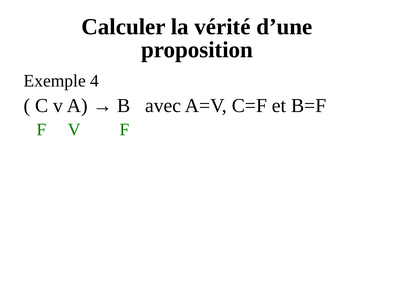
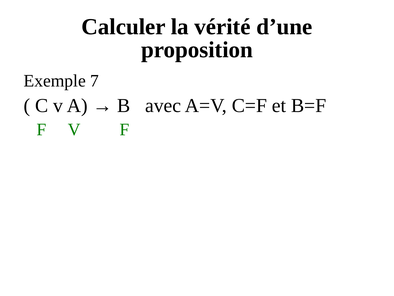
4: 4 -> 7
